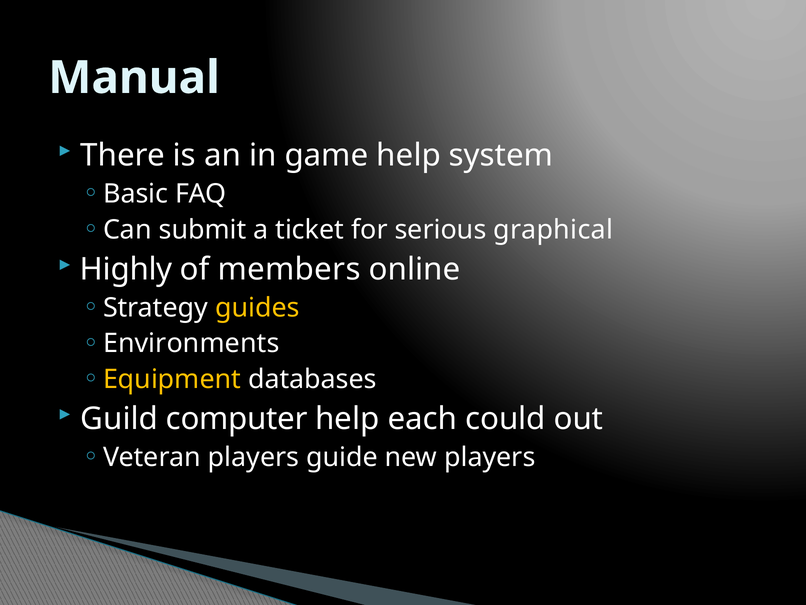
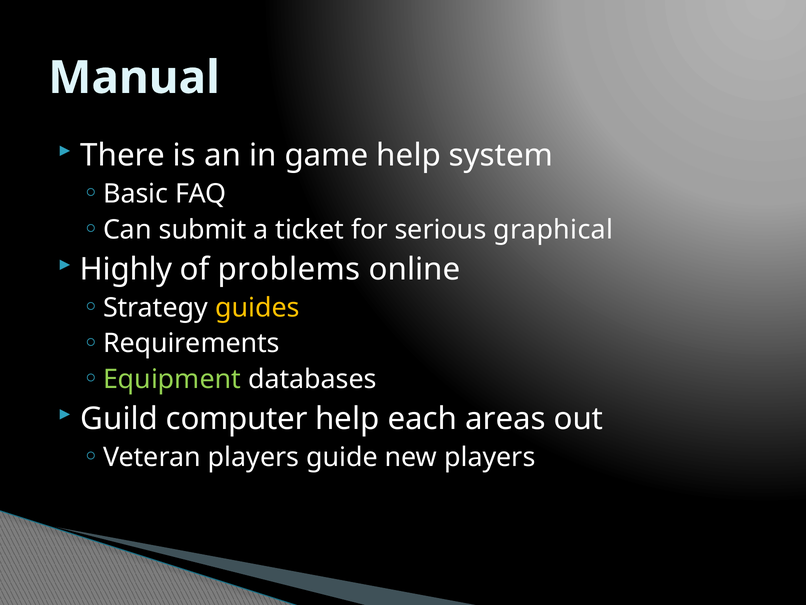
members: members -> problems
Environments: Environments -> Requirements
Equipment colour: yellow -> light green
could: could -> areas
